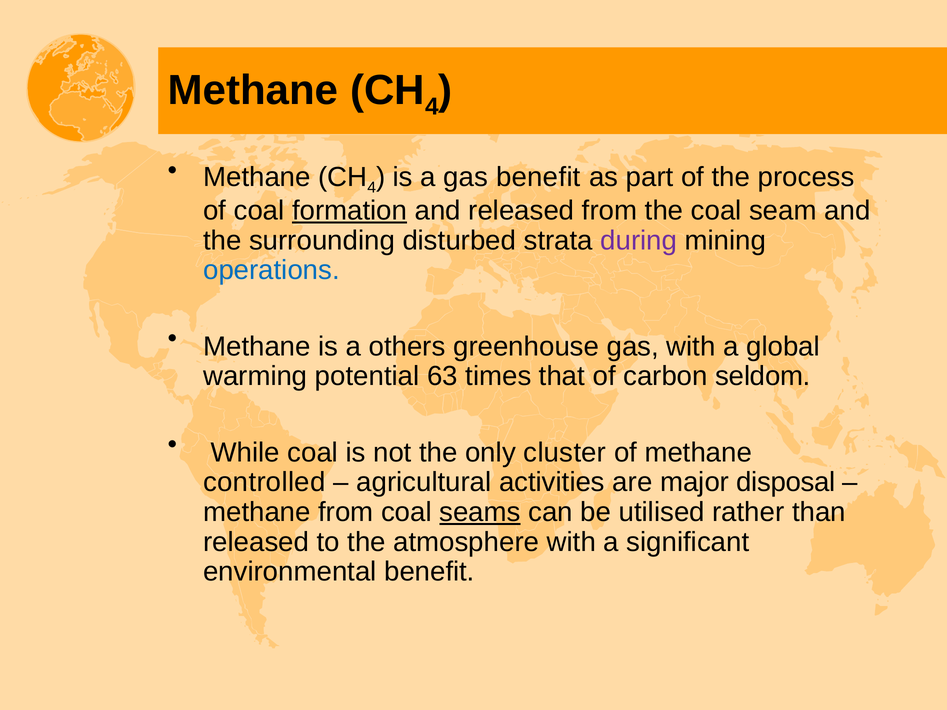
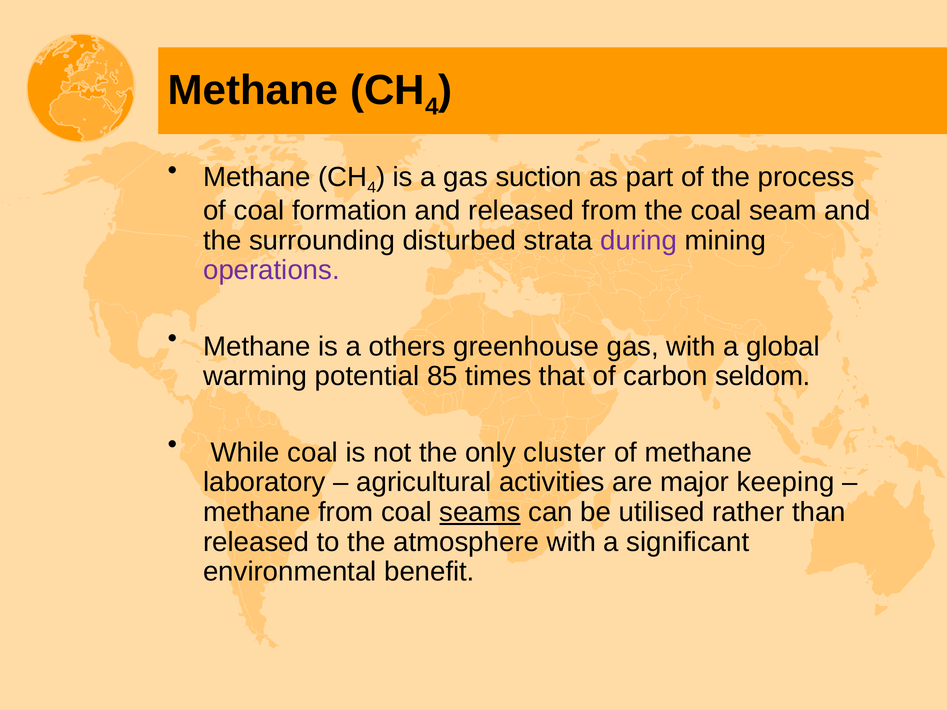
gas benefit: benefit -> suction
formation underline: present -> none
operations colour: blue -> purple
63: 63 -> 85
controlled: controlled -> laboratory
disposal: disposal -> keeping
